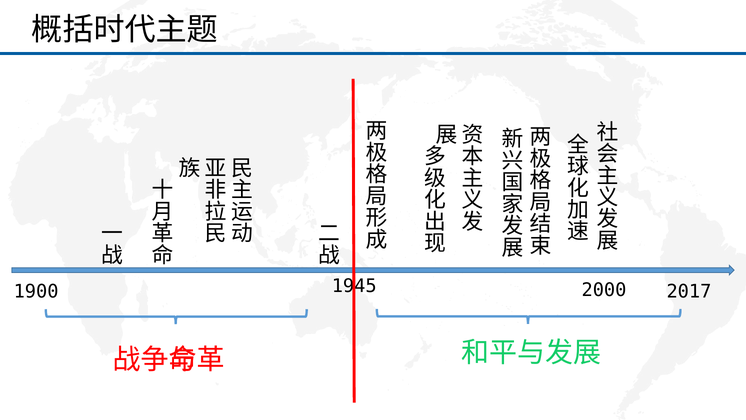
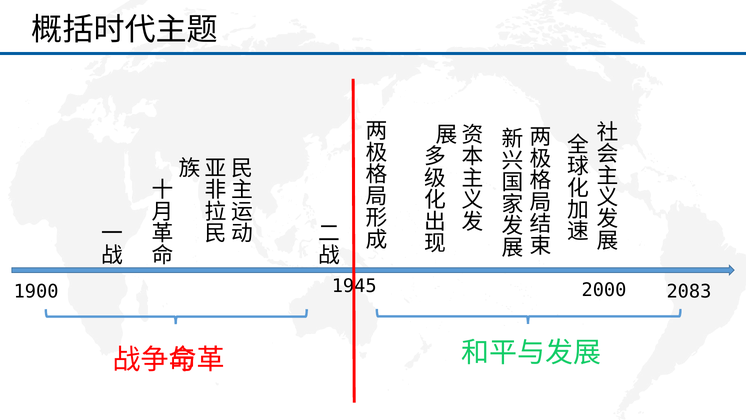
2017: 2017 -> 2083
